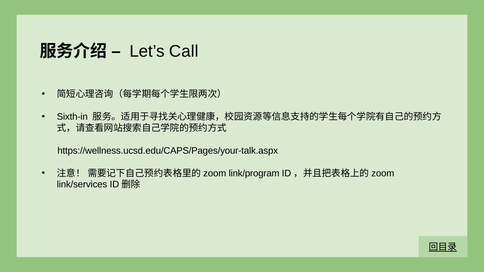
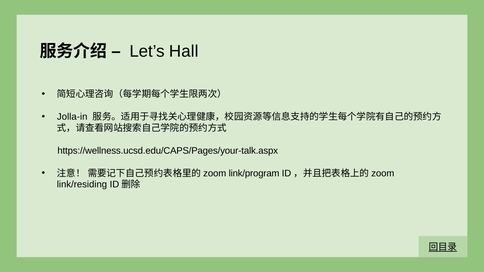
Call: Call -> Hall
Sixth-in: Sixth-in -> Jolla-in
link/services: link/services -> link/residing
